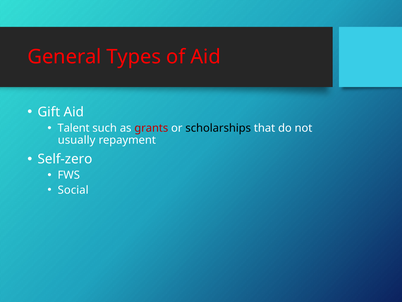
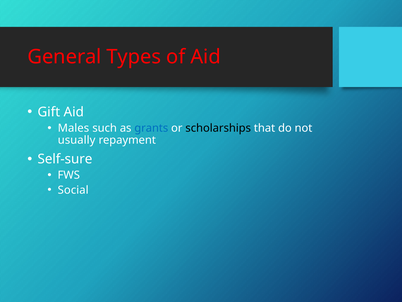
Talent: Talent -> Males
grants colour: red -> blue
Self-zero: Self-zero -> Self-sure
